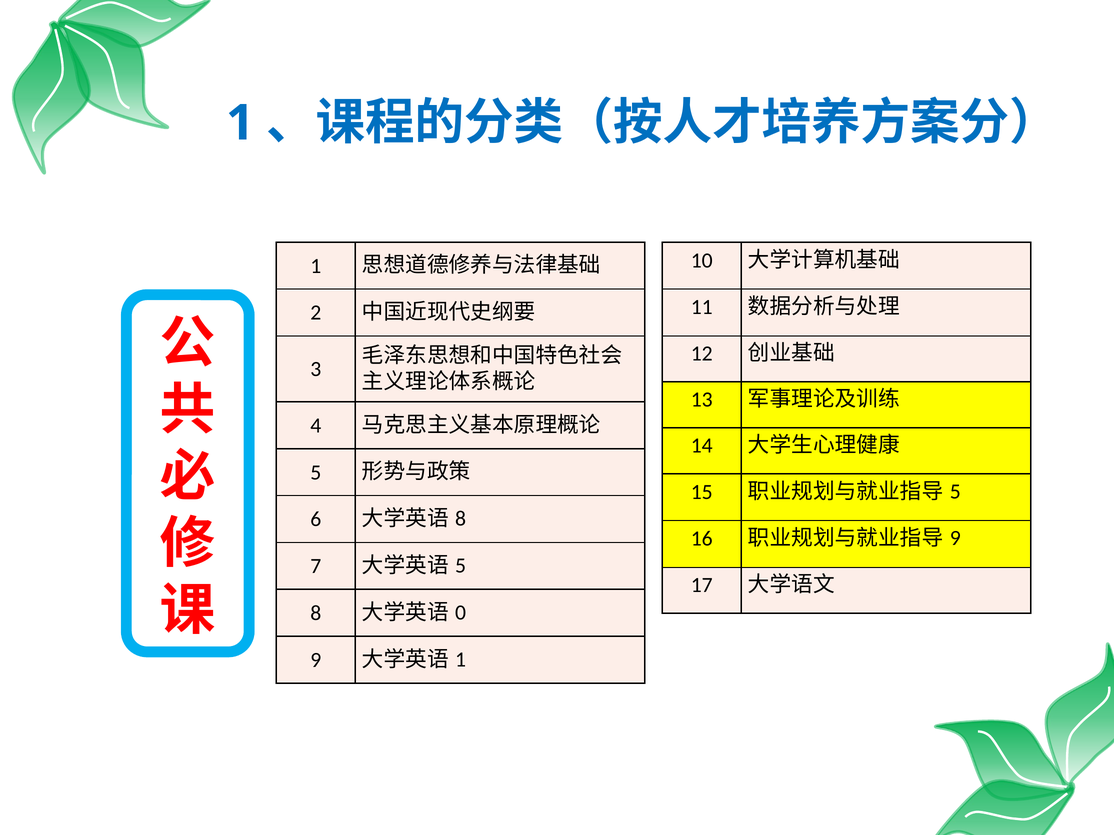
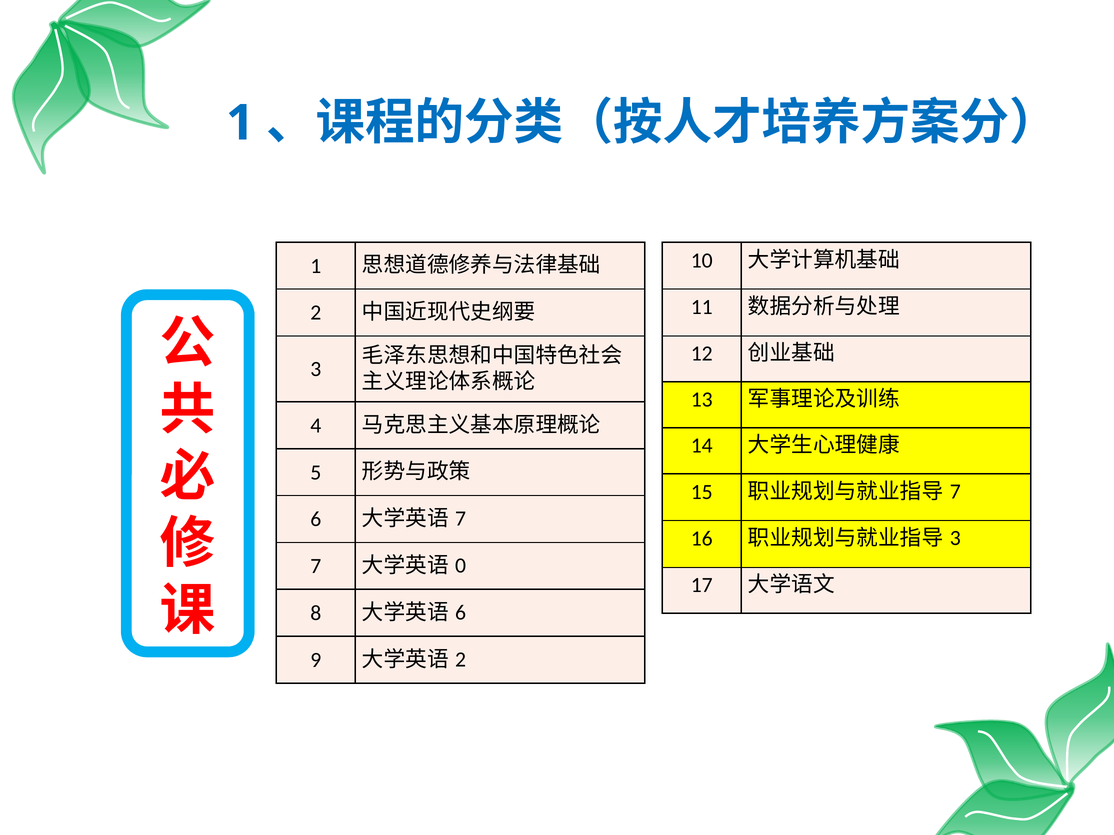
5 at (955, 492): 5 -> 7
8 at (461, 519): 8 -> 7
9 at (955, 539): 9 -> 3
5 at (461, 566): 5 -> 0
0 at (461, 613): 0 -> 6
1 at (461, 660): 1 -> 2
